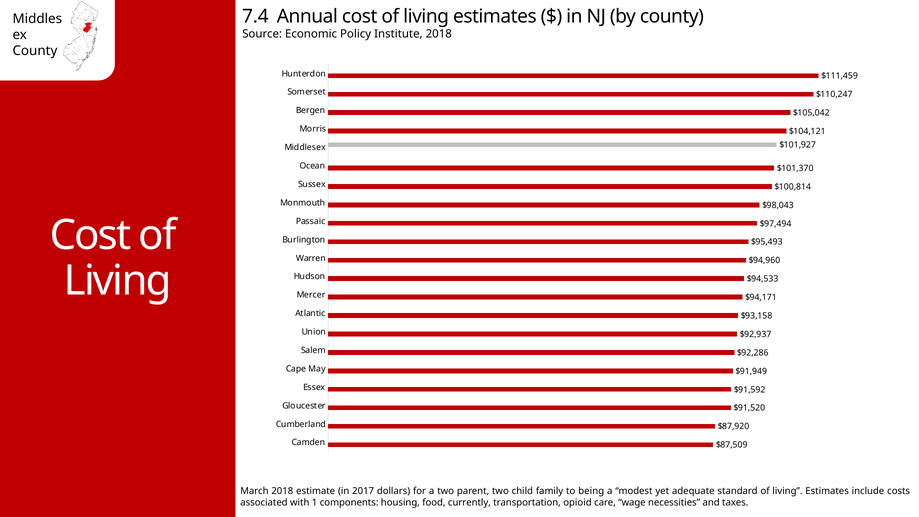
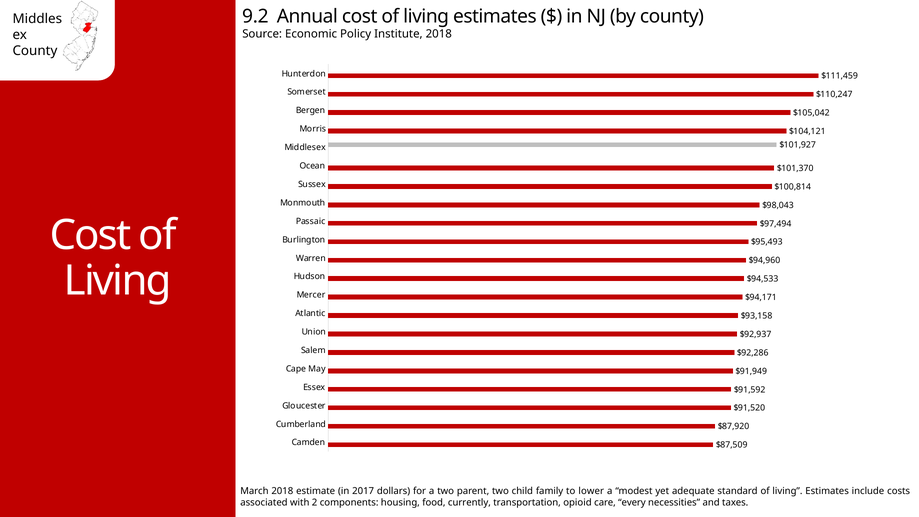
7.4: 7.4 -> 9.2
being: being -> lower
1: 1 -> 2
wage: wage -> every
